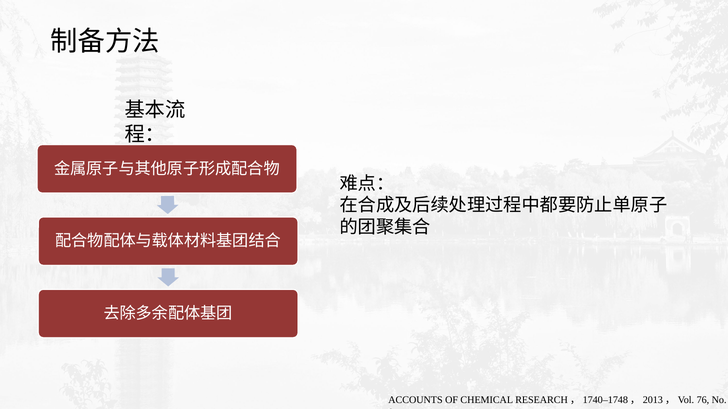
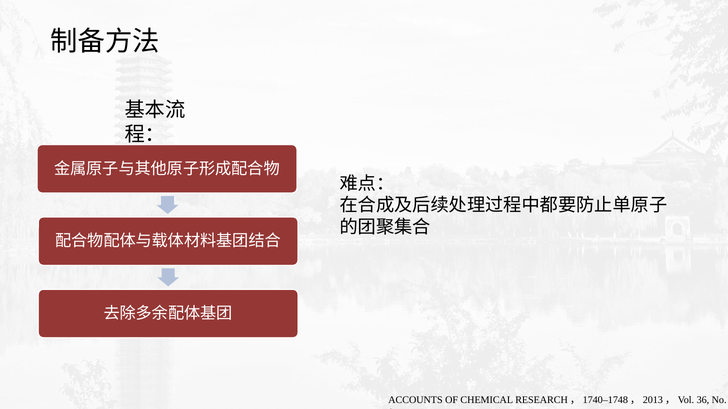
76: 76 -> 36
